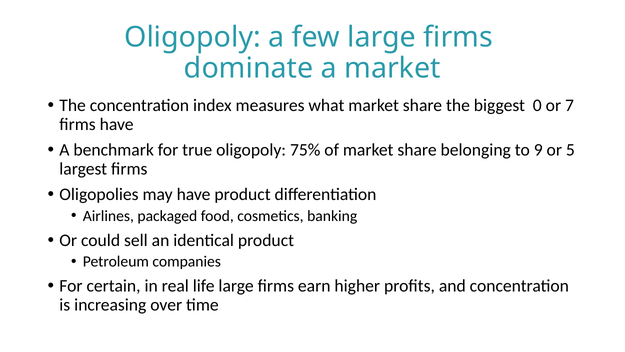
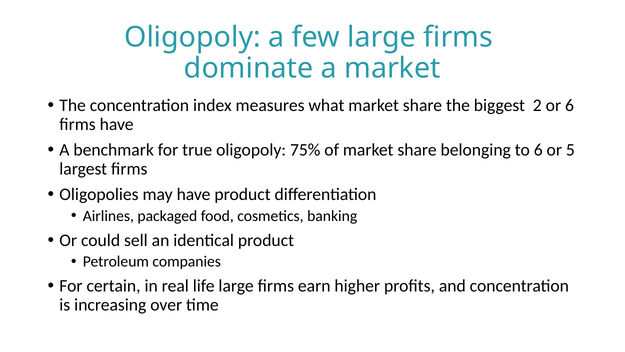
0: 0 -> 2
or 7: 7 -> 6
to 9: 9 -> 6
